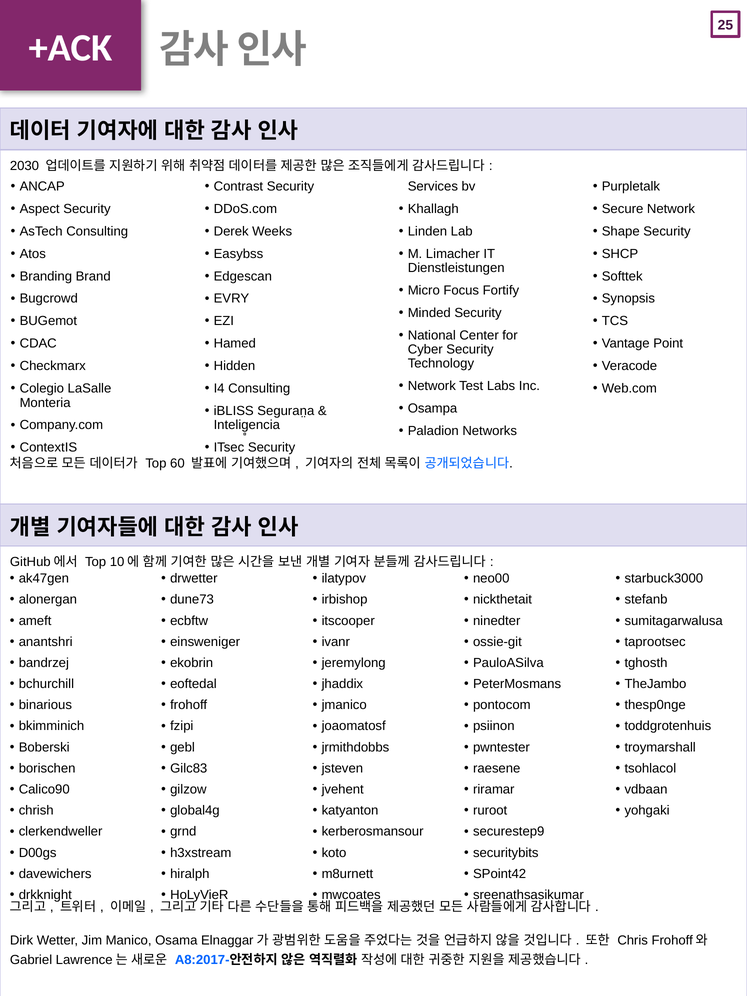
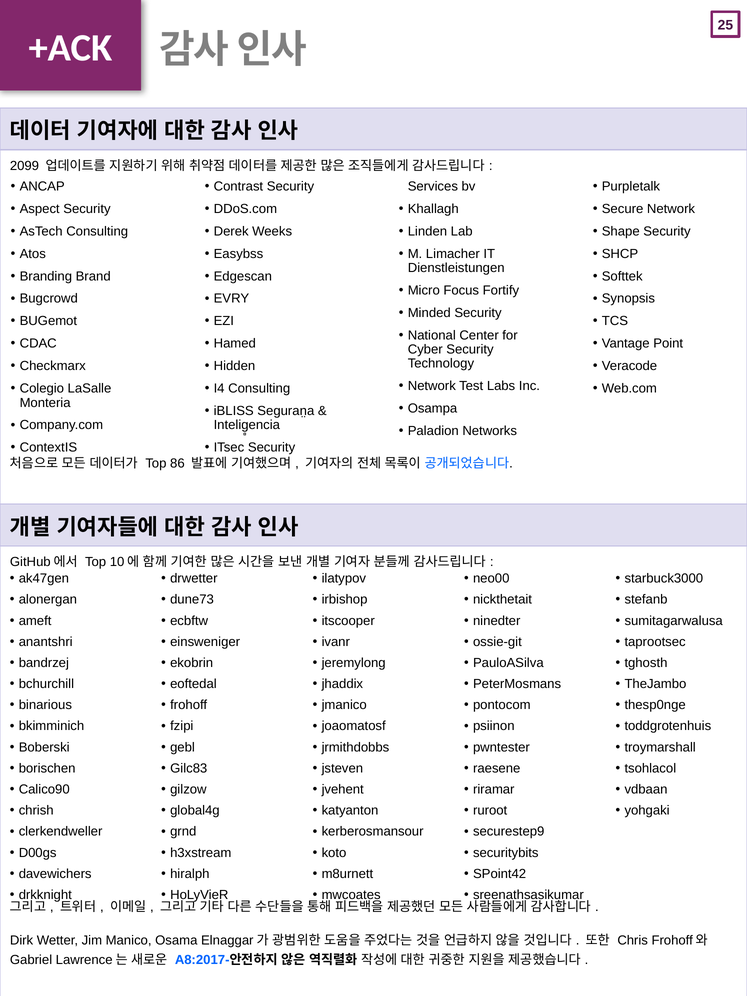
2030: 2030 -> 2099
60: 60 -> 86
